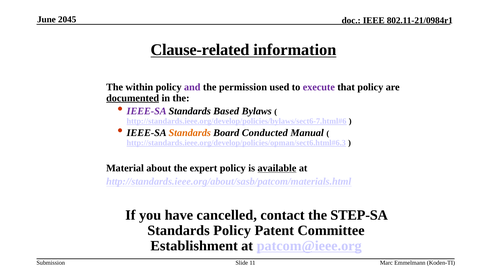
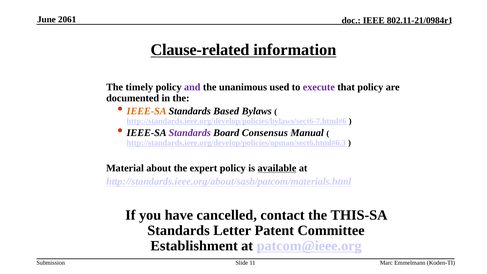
2045: 2045 -> 2061
within: within -> timely
permission: permission -> unanimous
documented underline: present -> none
IEEE-SA at (147, 111) colour: purple -> orange
Standards at (190, 133) colour: orange -> purple
Conducted: Conducted -> Consensus
STEP-SA: STEP-SA -> THIS-SA
Standards Policy: Policy -> Letter
